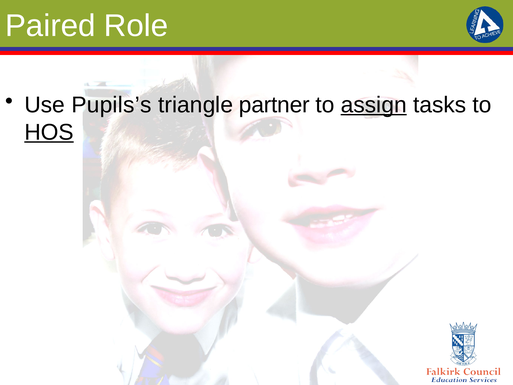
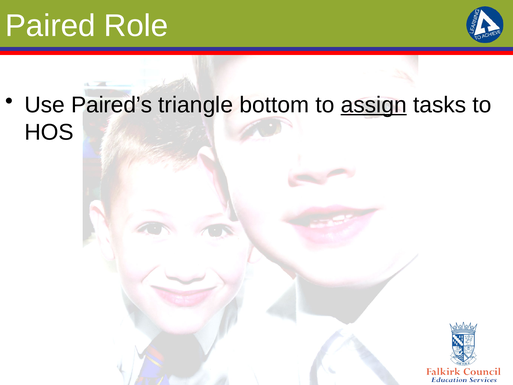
Pupils’s: Pupils’s -> Paired’s
partner: partner -> bottom
HOS underline: present -> none
